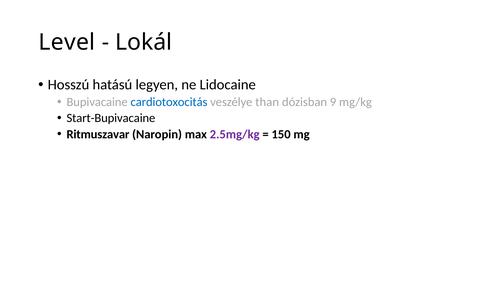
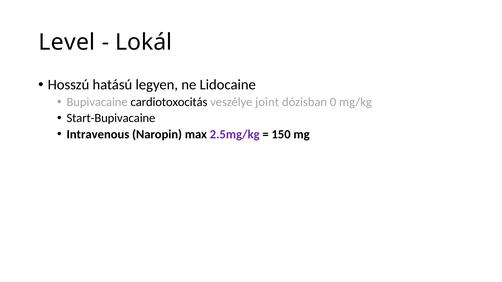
cardiotoxocitás colour: blue -> black
than: than -> joint
9: 9 -> 0
Ritmuszavar: Ritmuszavar -> Intravenous
